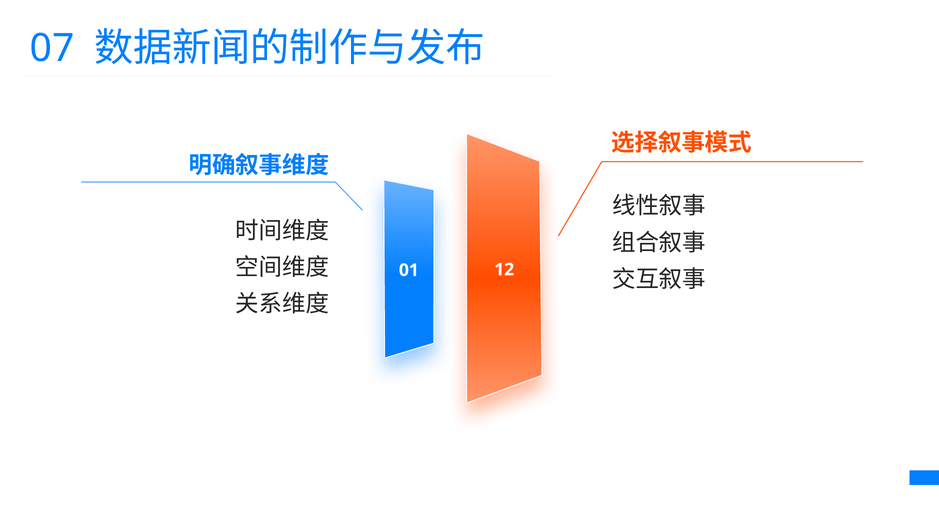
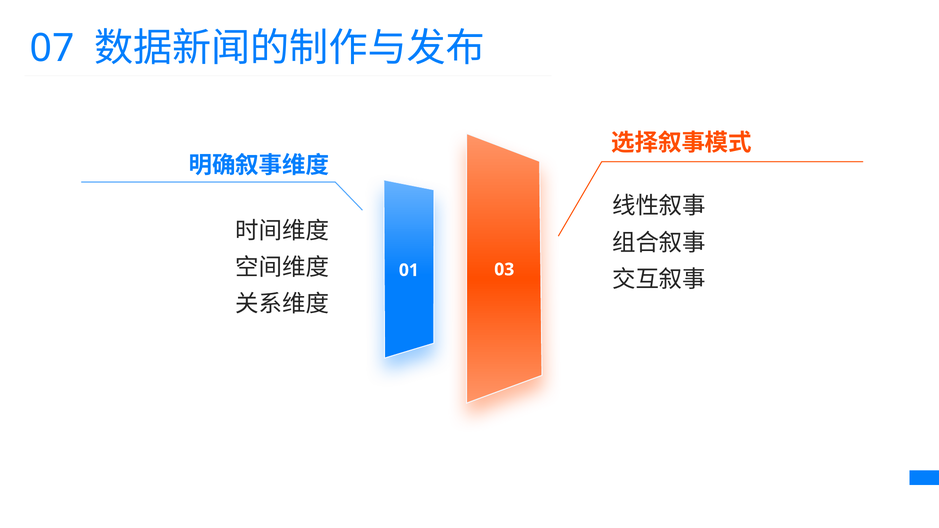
12: 12 -> 03
